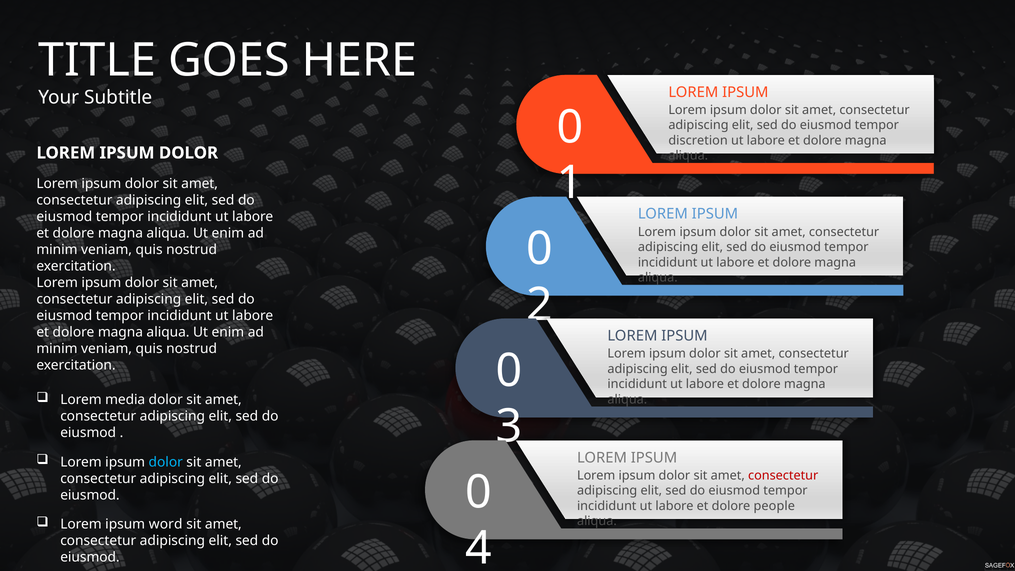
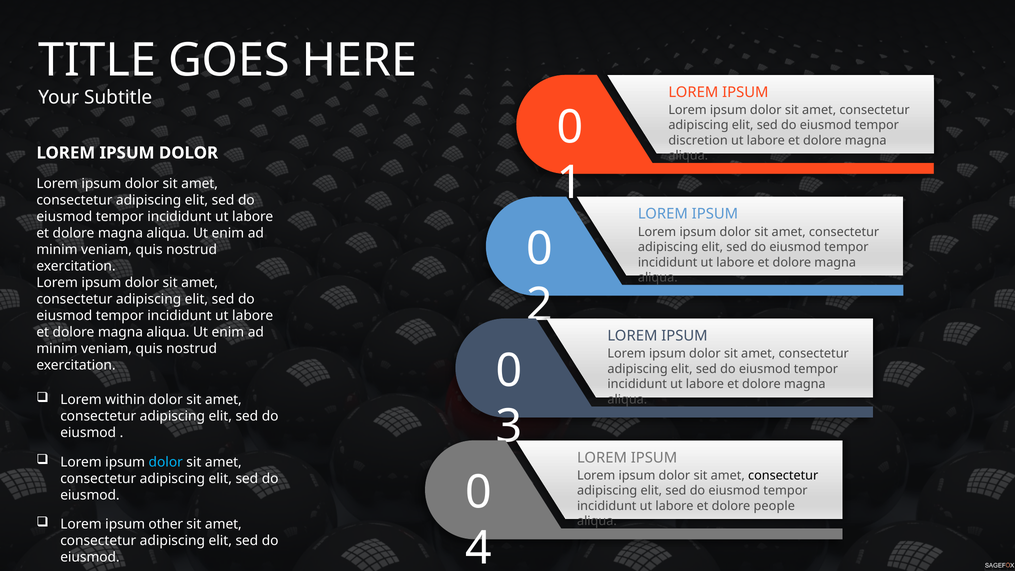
media: media -> within
consectetur at (783, 475) colour: red -> black
word: word -> other
